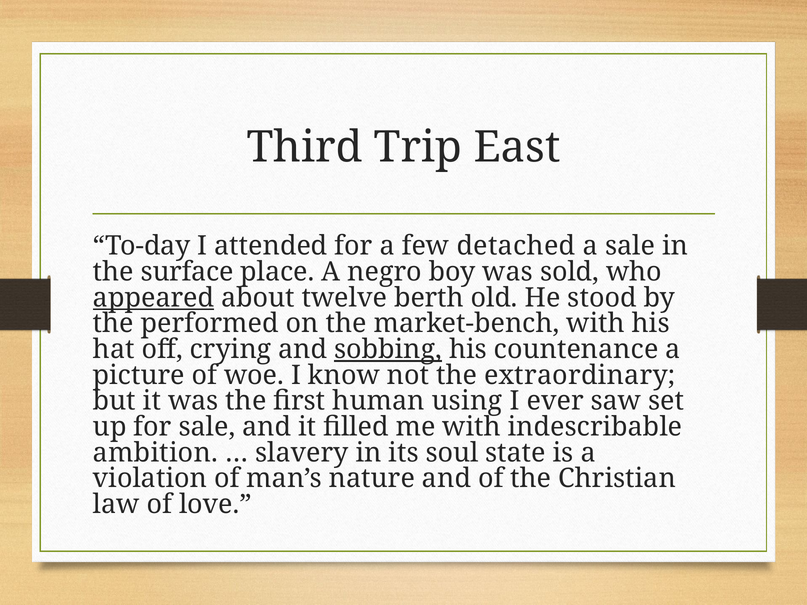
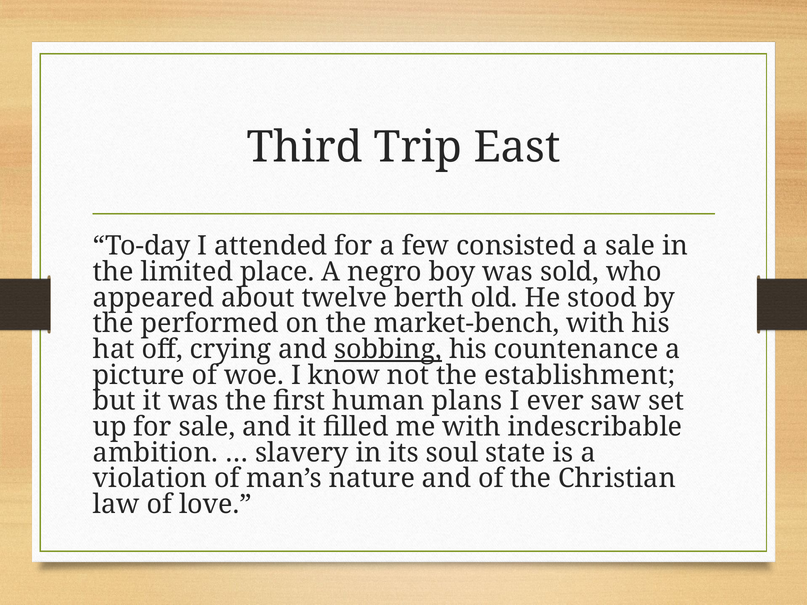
detached: detached -> consisted
surface: surface -> limited
appeared underline: present -> none
extraordinary: extraordinary -> establishment
using: using -> plans
